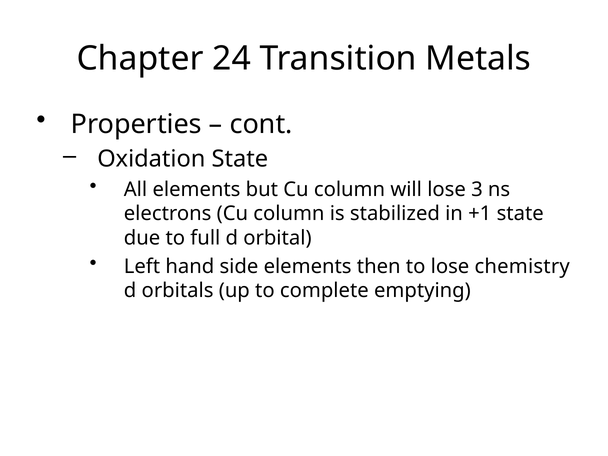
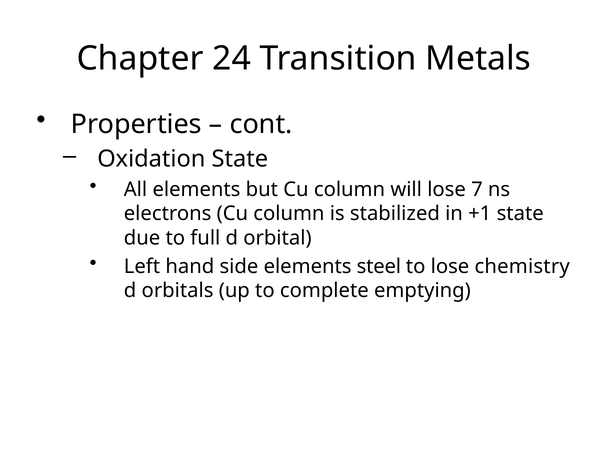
3: 3 -> 7
then: then -> steel
